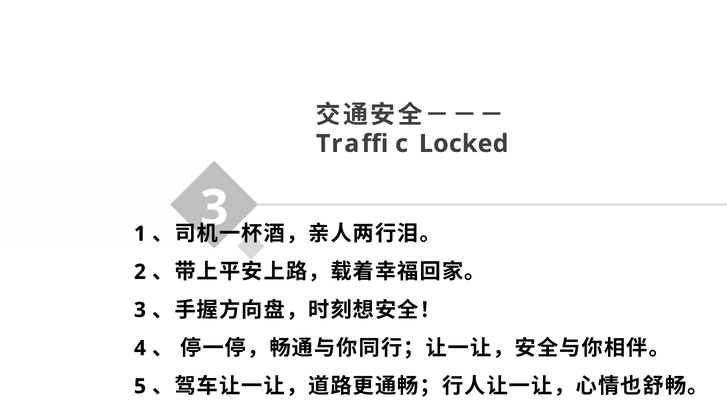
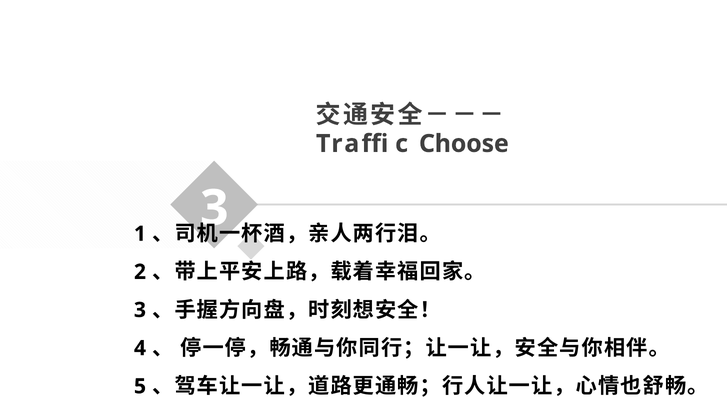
Locked: Locked -> Choose
